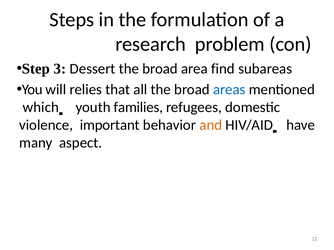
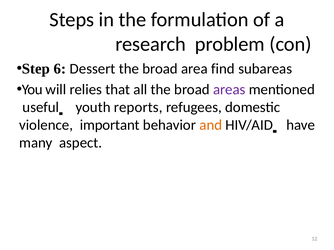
3: 3 -> 6
areas colour: blue -> purple
which: which -> useful
families: families -> reports
